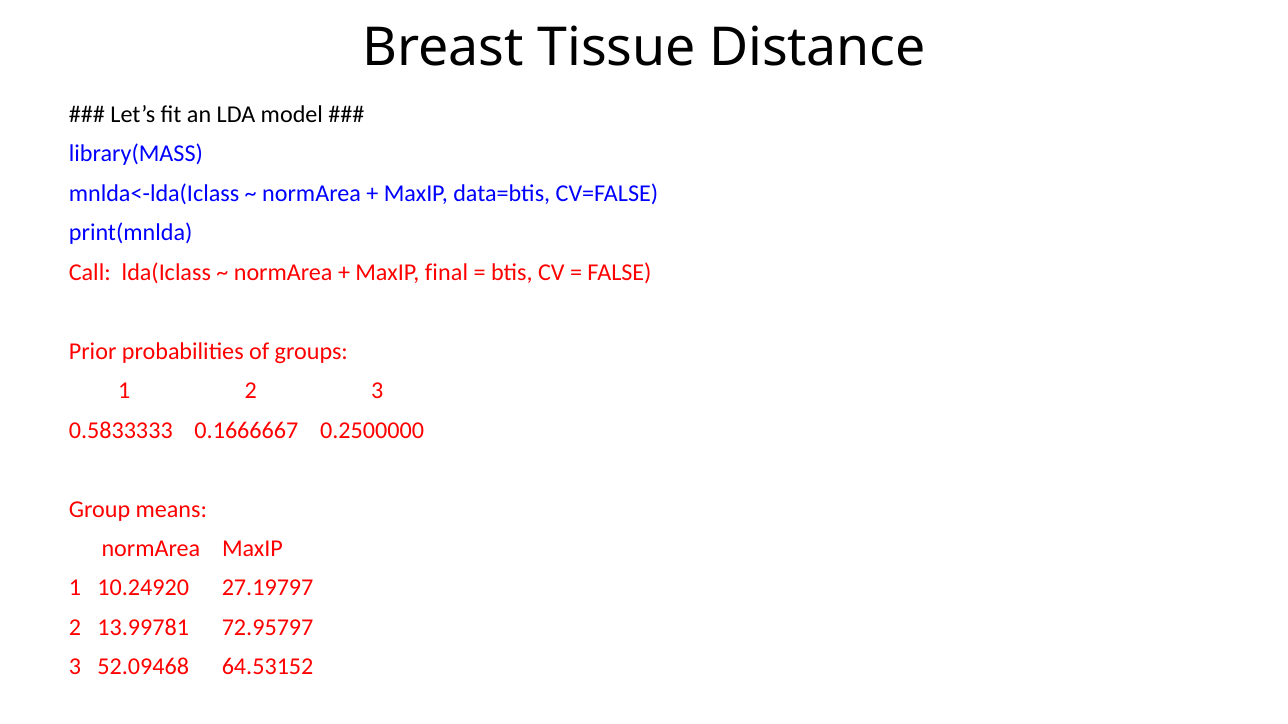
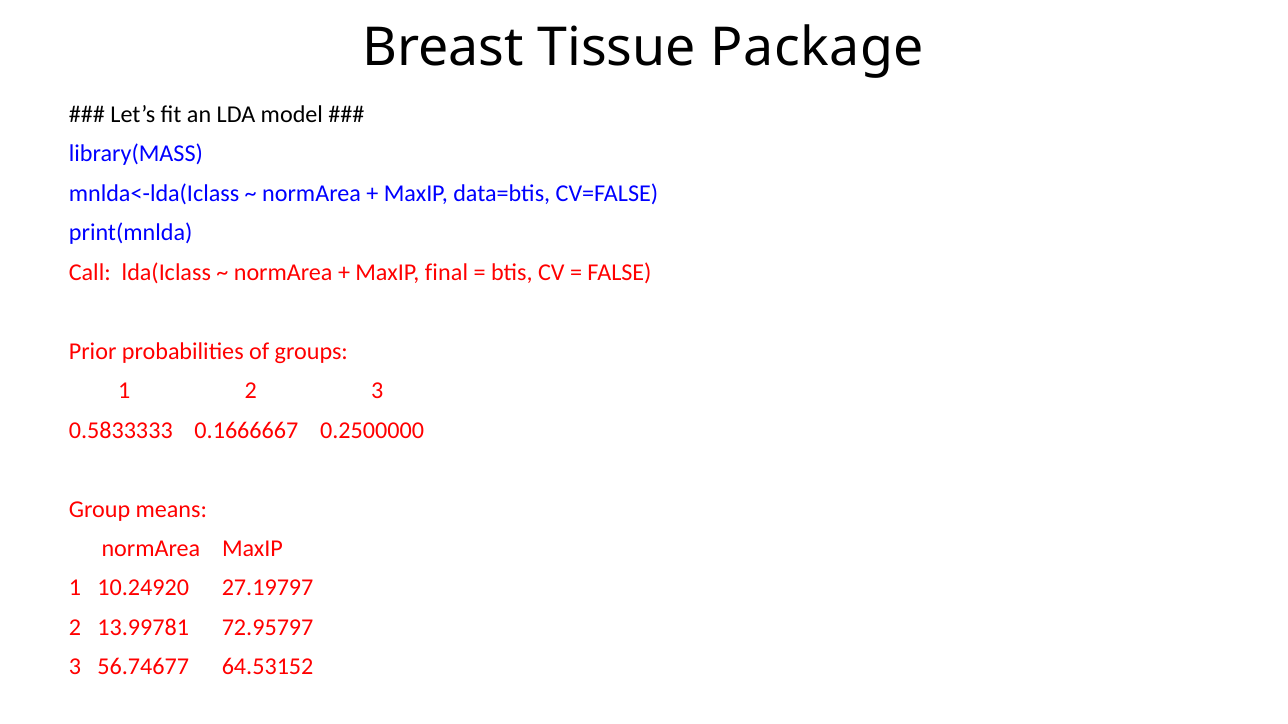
Distance: Distance -> Package
52.09468: 52.09468 -> 56.74677
